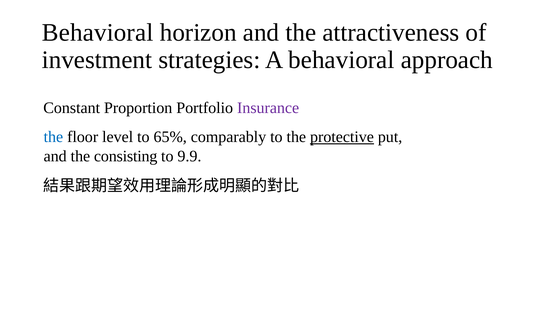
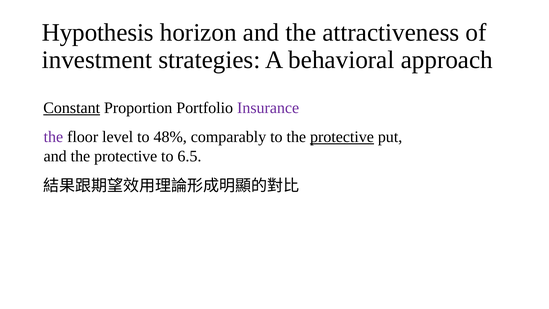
Behavioral at (98, 33): Behavioral -> Hypothesis
Constant underline: none -> present
the at (53, 137) colour: blue -> purple
65%: 65% -> 48%
and the consisting: consisting -> protective
9.9: 9.9 -> 6.5
